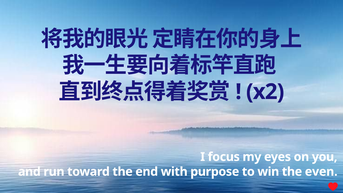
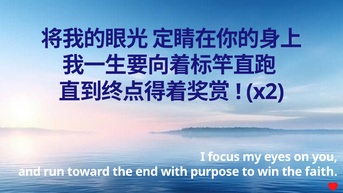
even: even -> faith
